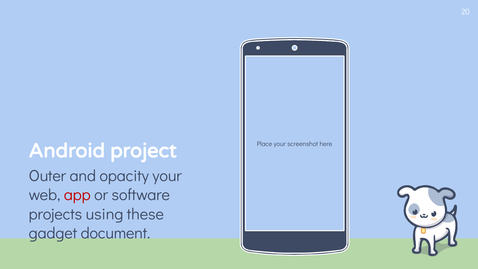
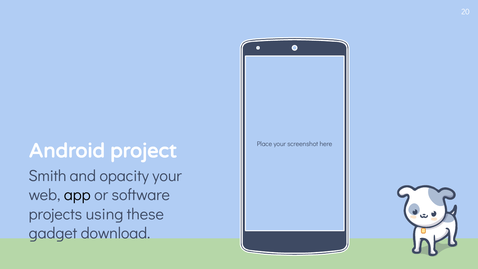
Outer: Outer -> Smith
app colour: red -> black
document: document -> download
